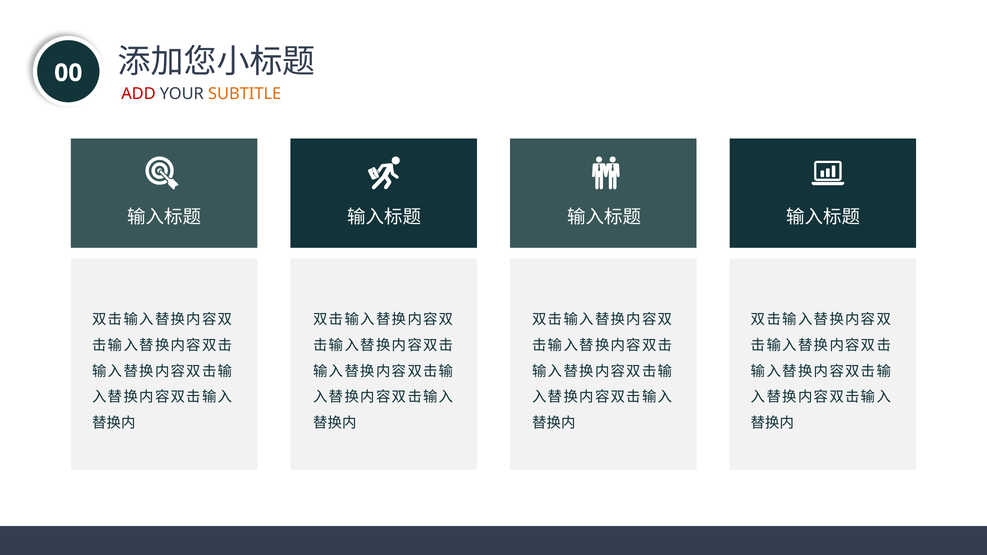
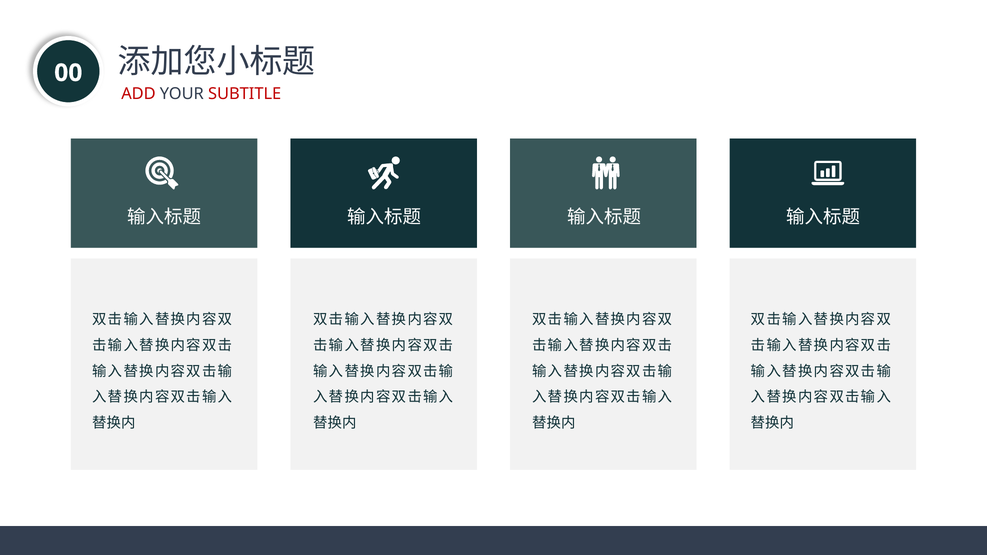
SUBTITLE colour: orange -> red
